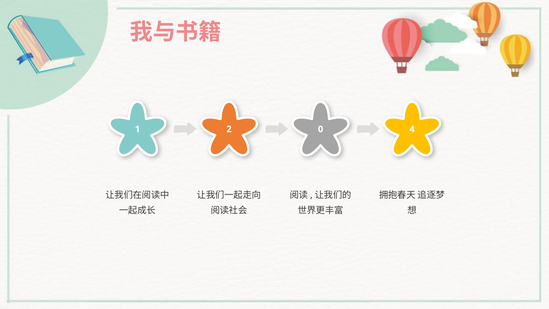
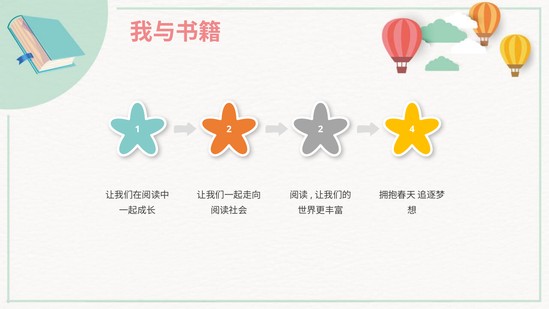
2 0: 0 -> 2
